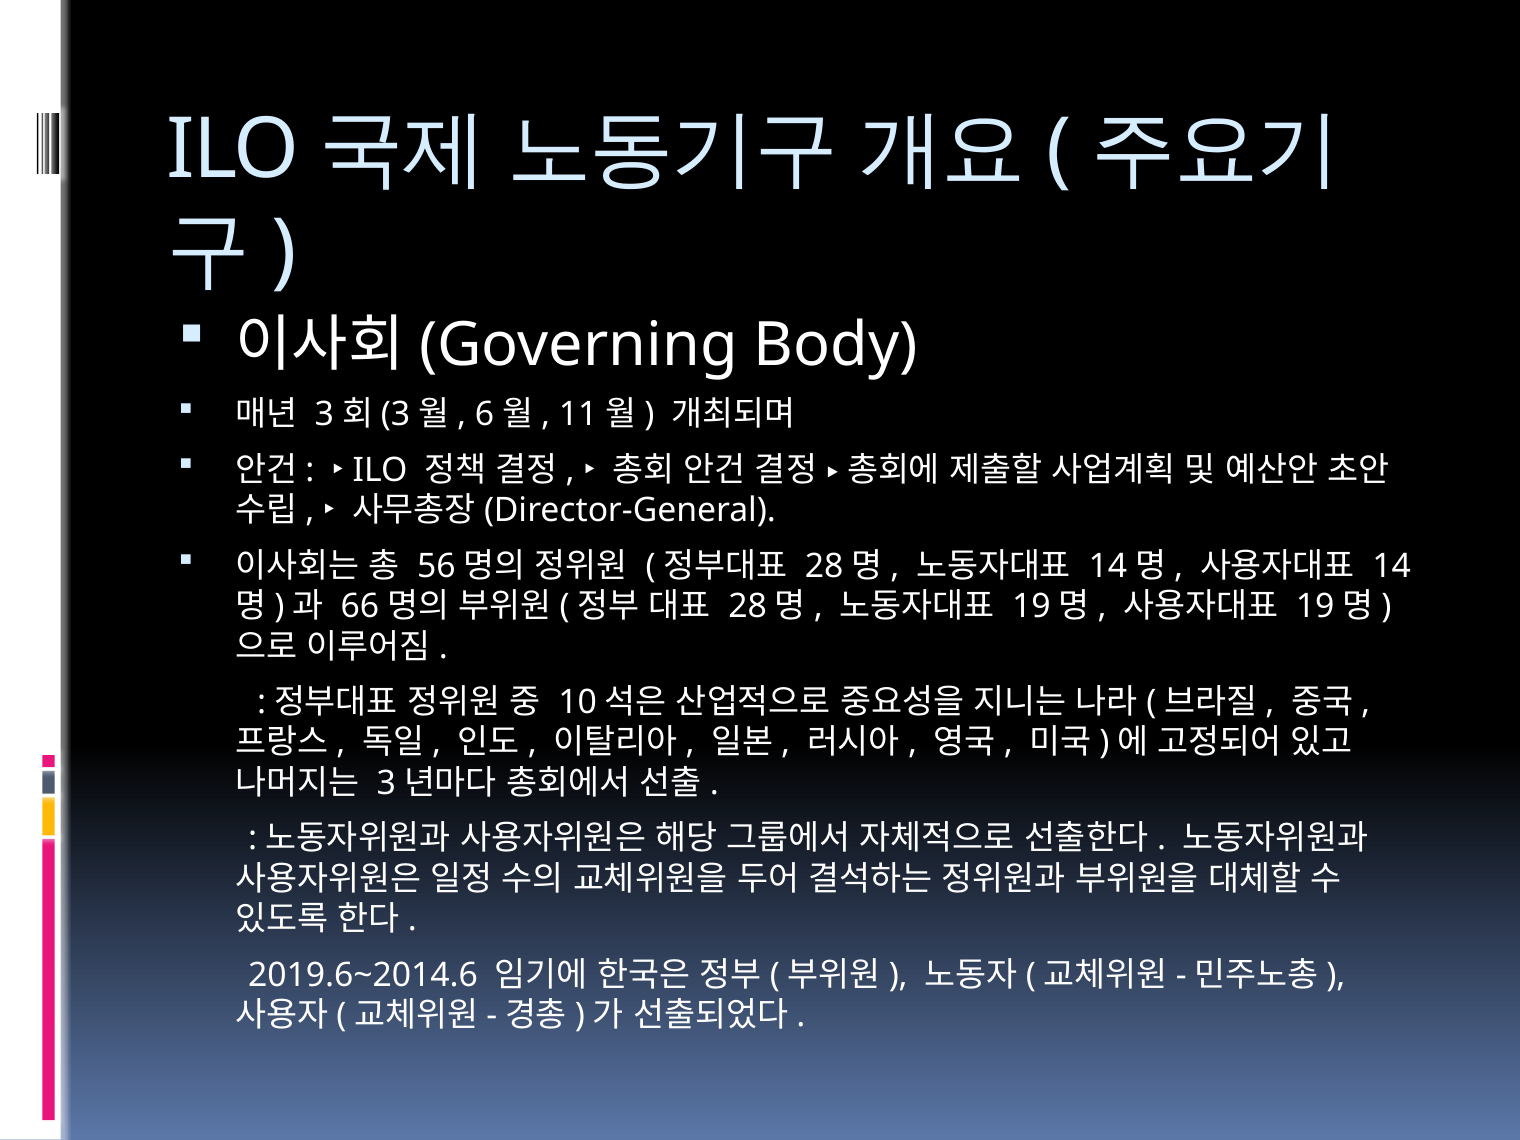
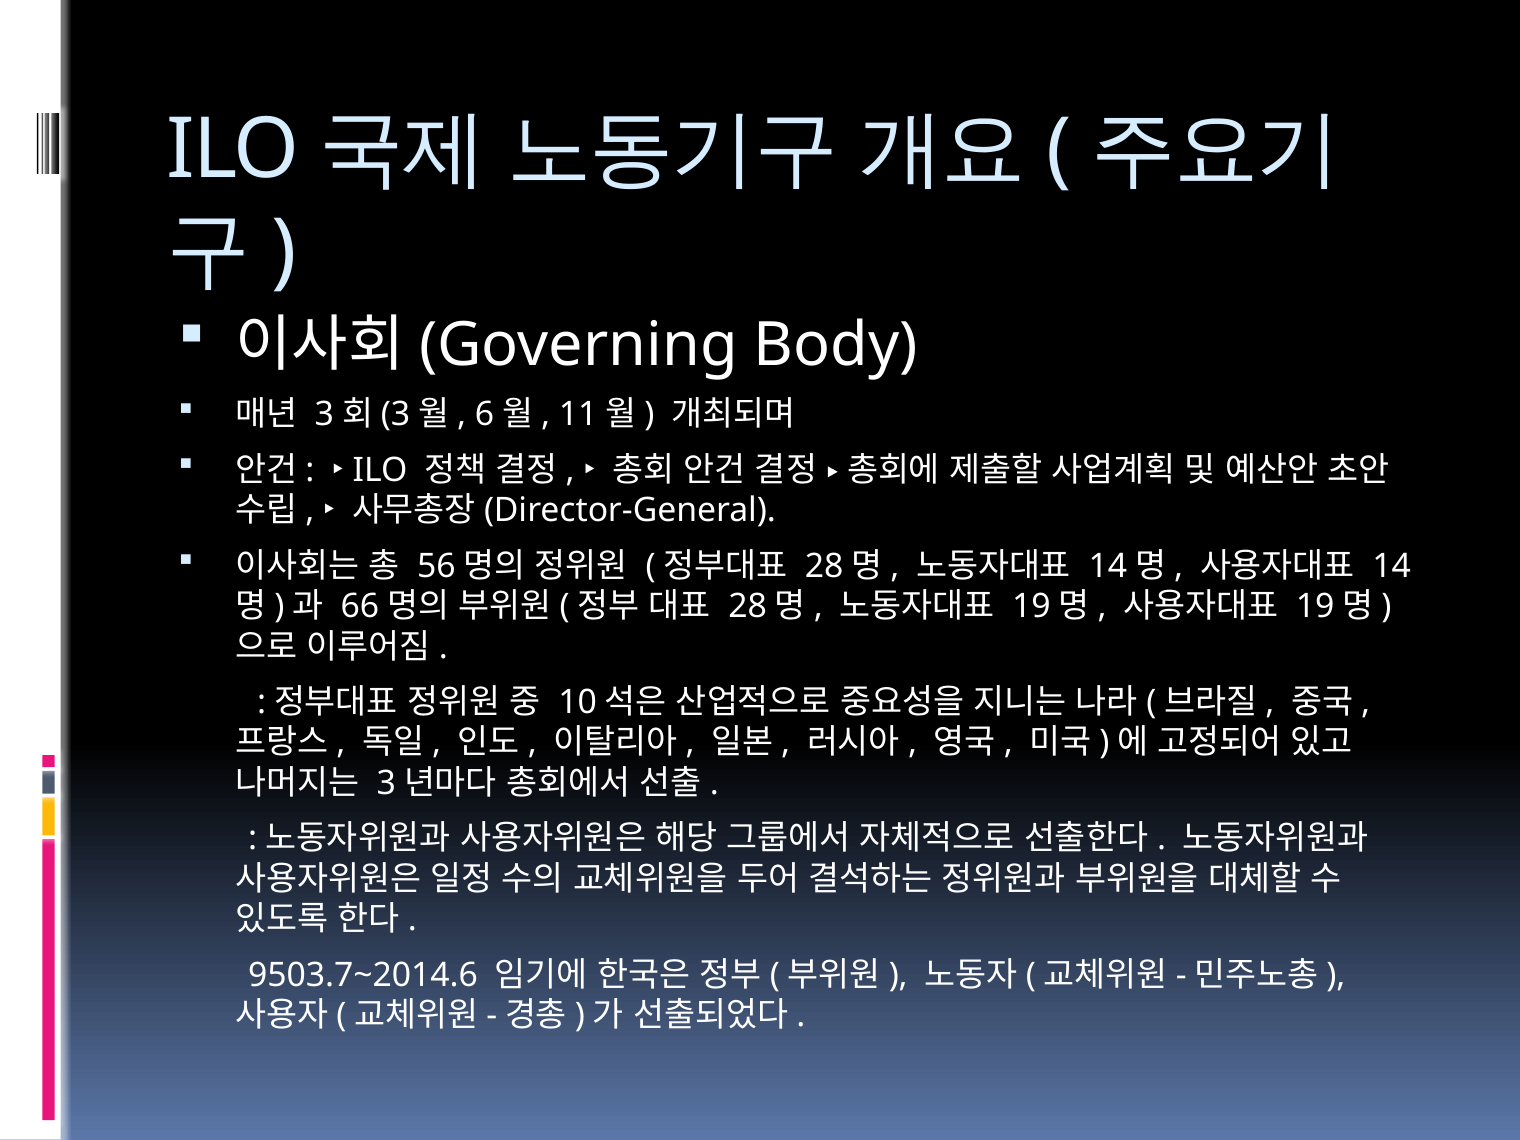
2019.6~2014.6: 2019.6~2014.6 -> 9503.7~2014.6
